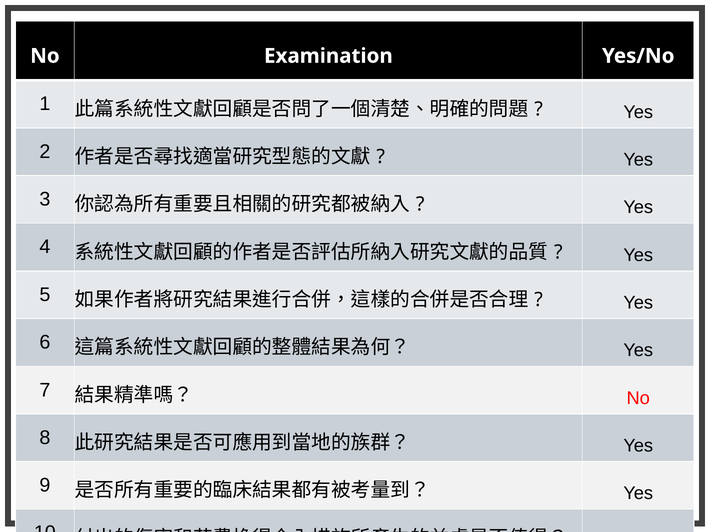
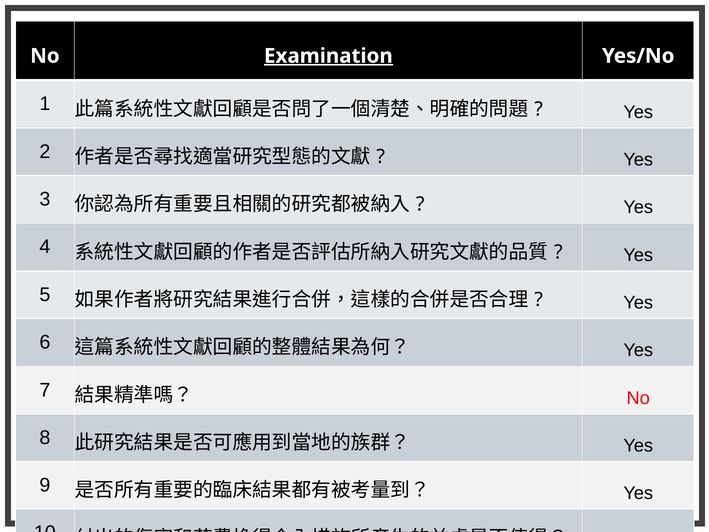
Examination underline: none -> present
